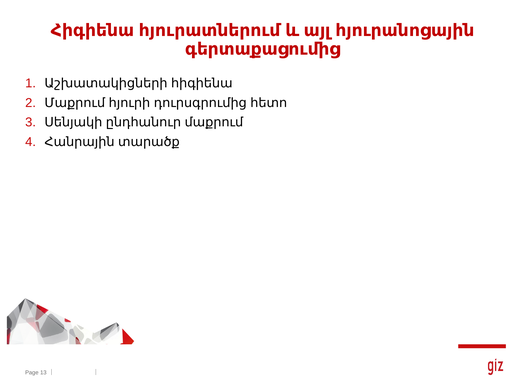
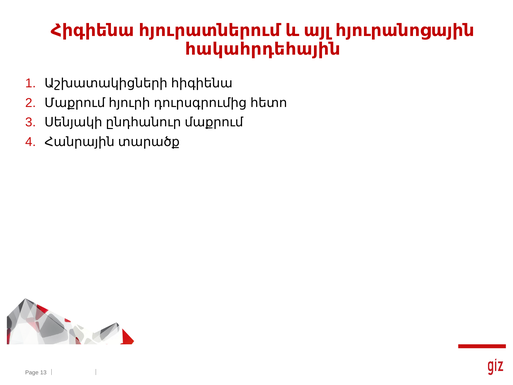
գերտաքացումից: գերտաքացումից -> հակահրդեհային
